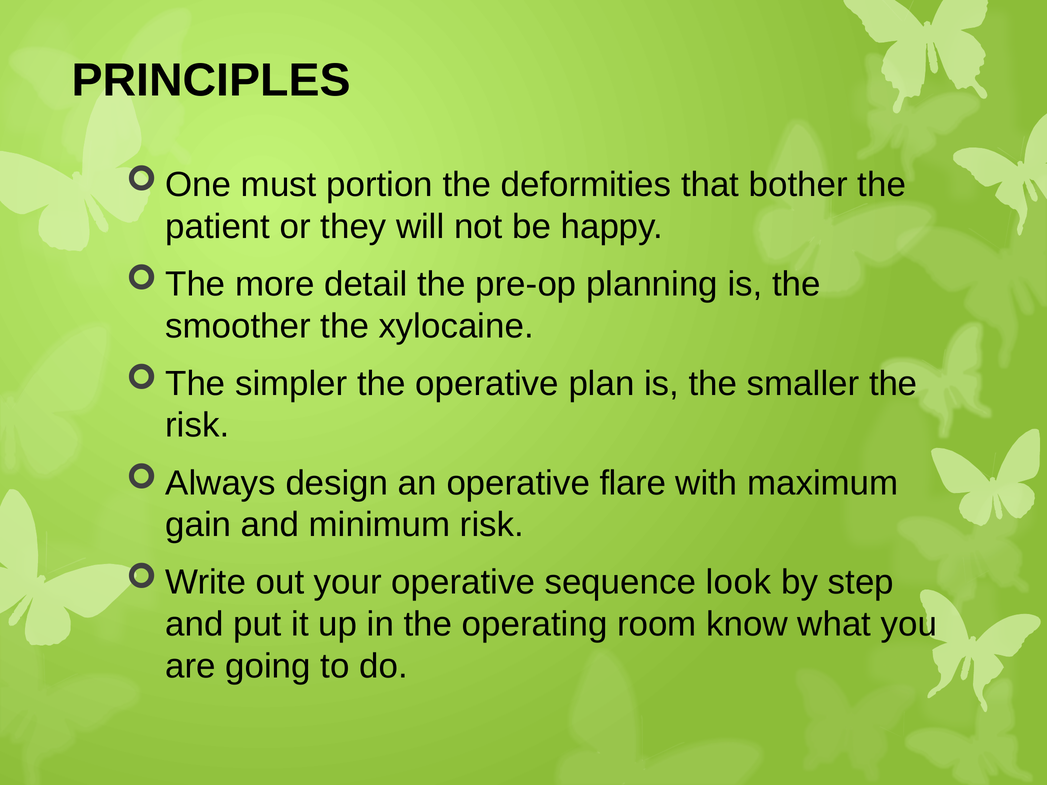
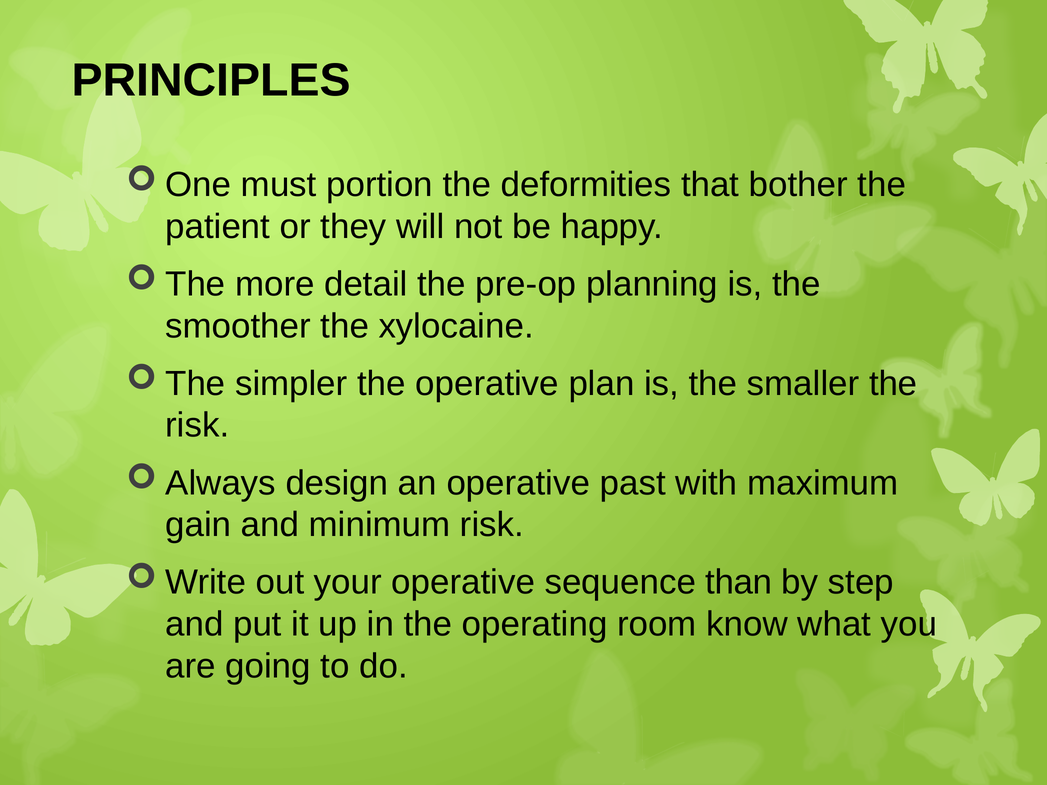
flare: flare -> past
look: look -> than
